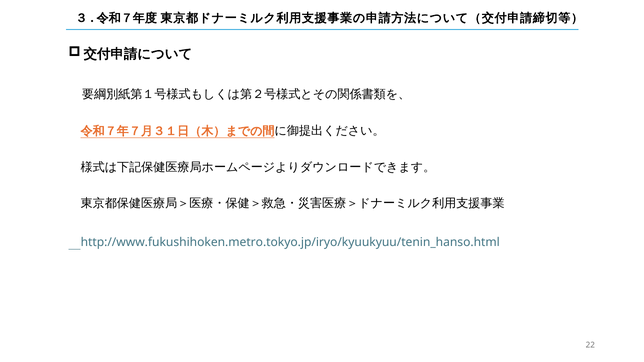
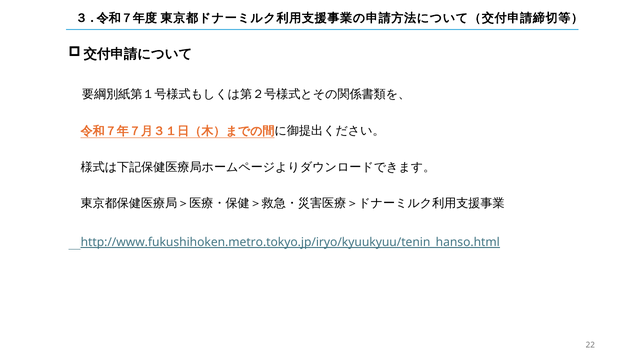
http://www.fukushihoken.metro.tokyo.jp/iryo/kyuukyuu/tenin_hanso.html underline: none -> present
